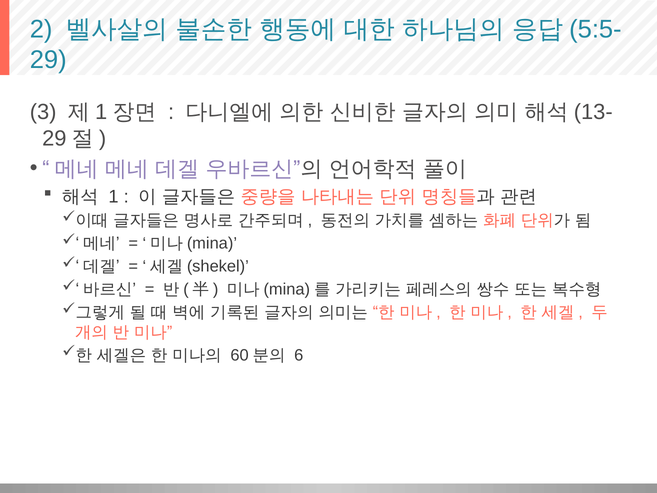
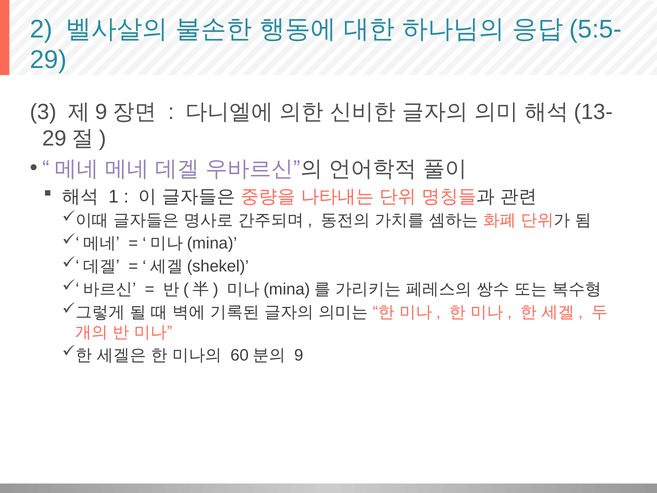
1 at (101, 112): 1 -> 9
6 at (299, 355): 6 -> 9
